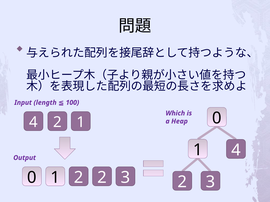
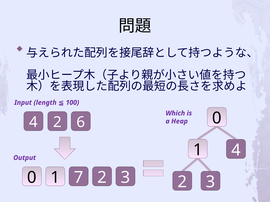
2 1: 1 -> 6
1 2: 2 -> 7
